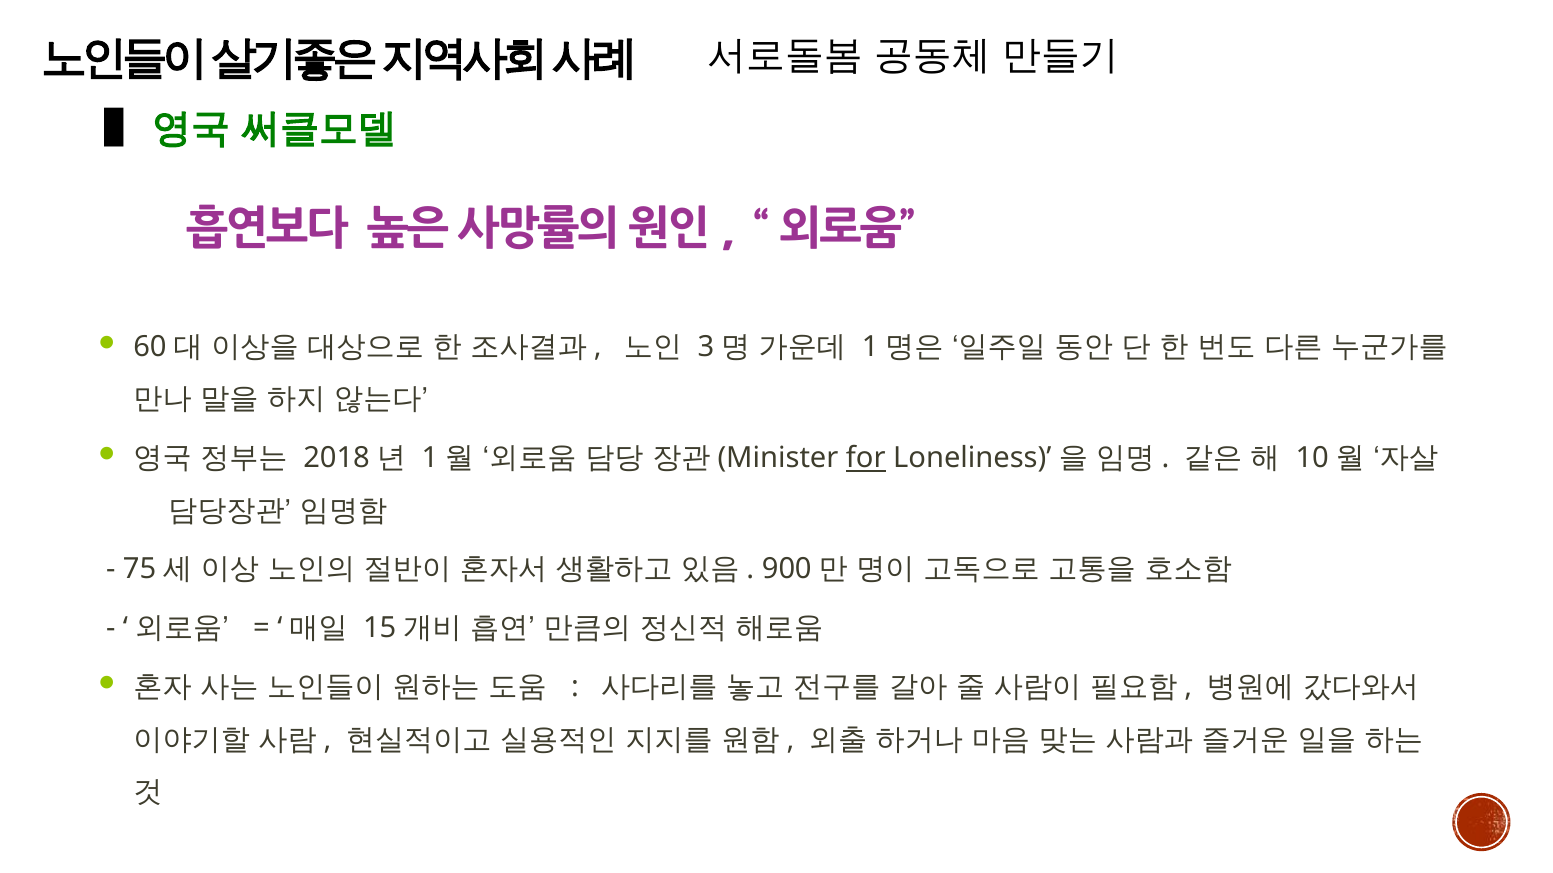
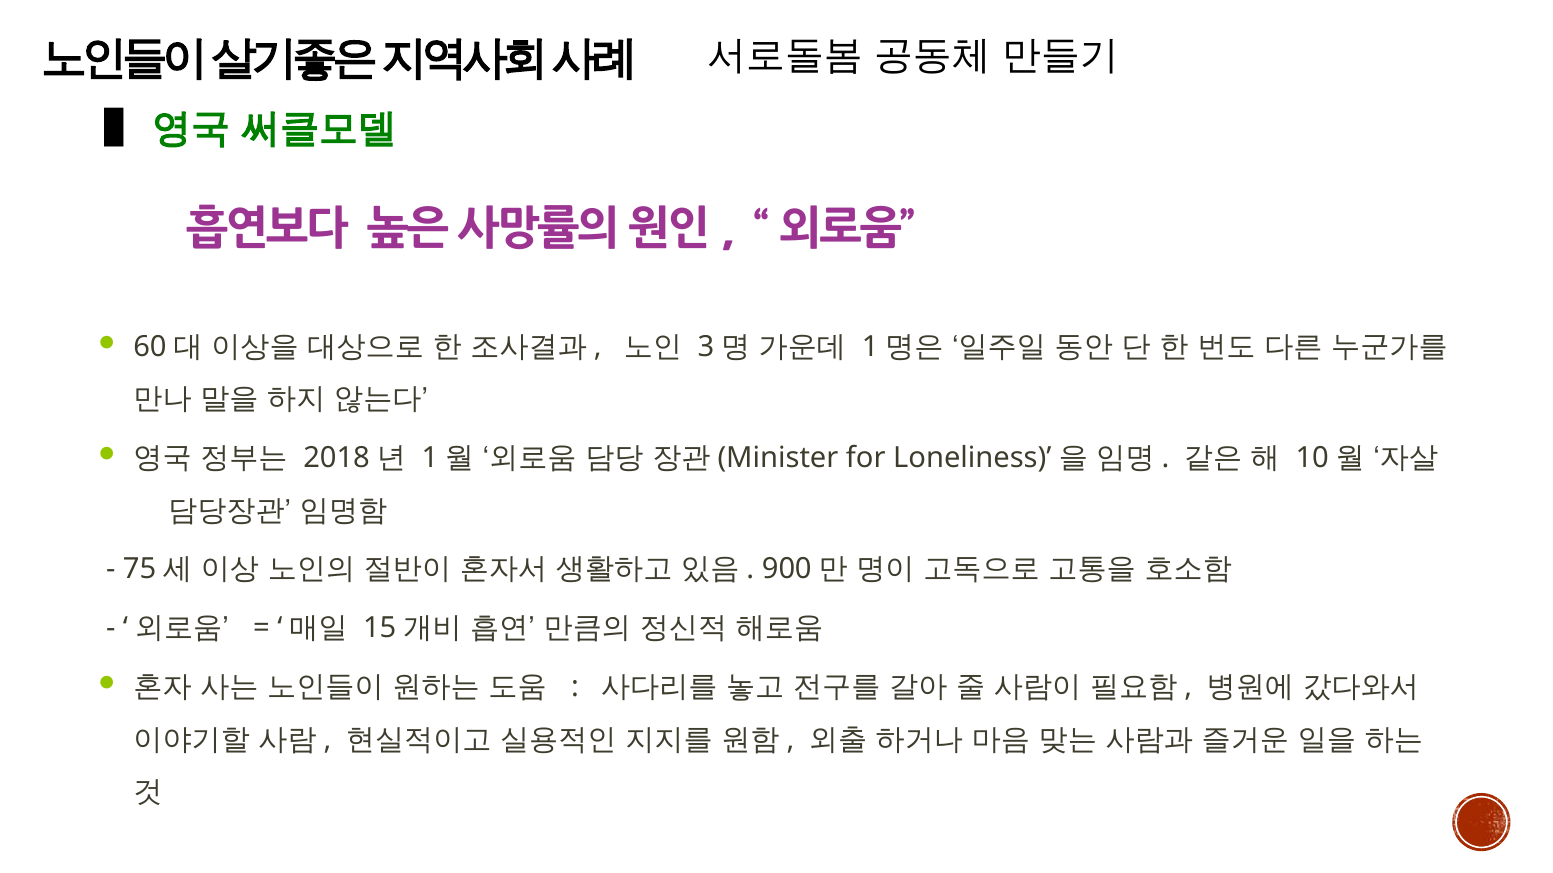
for underline: present -> none
